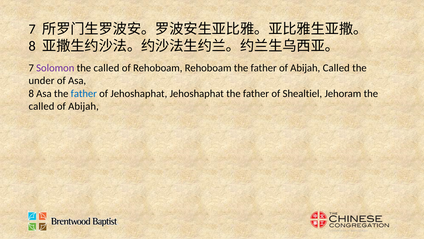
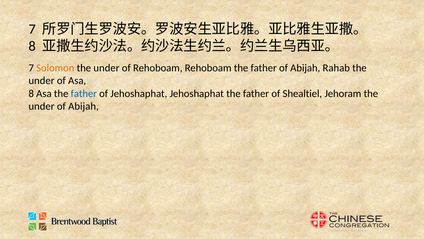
Solomon colour: purple -> orange
called at (106, 68): called -> under
Abijah Called: Called -> Rahab
called at (41, 106): called -> under
